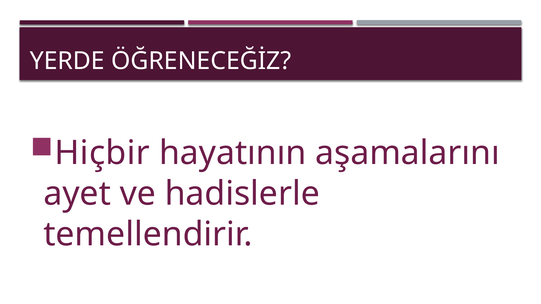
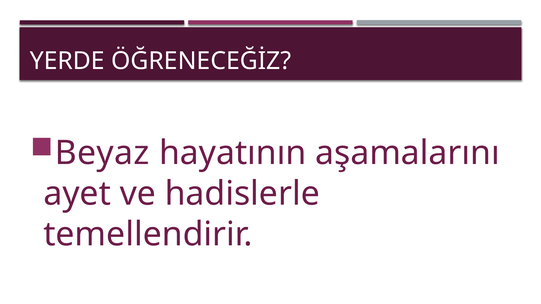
Hiçbir: Hiçbir -> Beyaz
